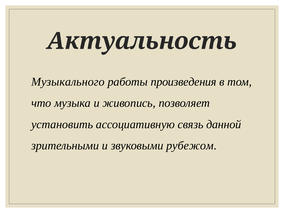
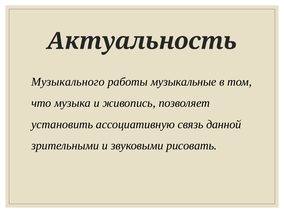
произведения: произведения -> музыкальные
рубежом: рубежом -> рисовать
